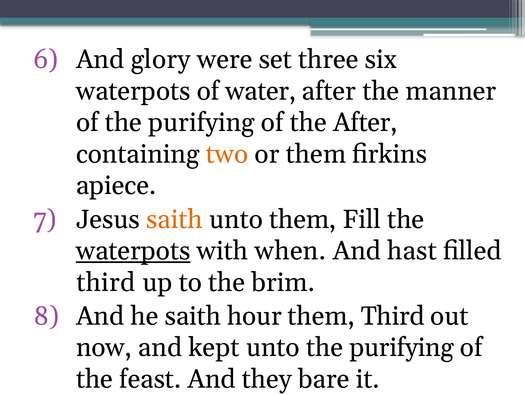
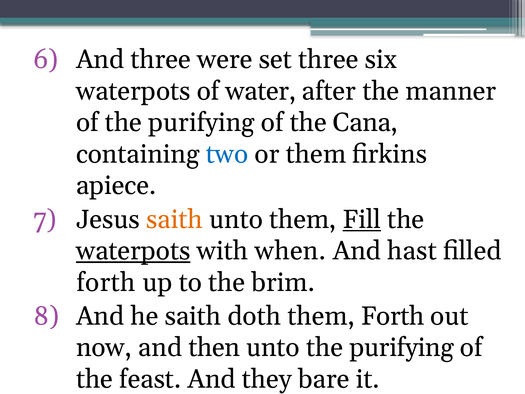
And glory: glory -> three
the After: After -> Cana
two colour: orange -> blue
Fill underline: none -> present
third at (106, 282): third -> forth
hour: hour -> doth
them Third: Third -> Forth
kept: kept -> then
